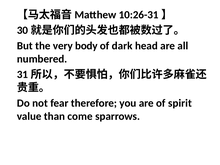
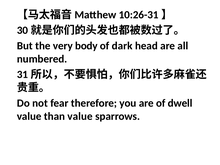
spirit: spirit -> dwell
than come: come -> value
